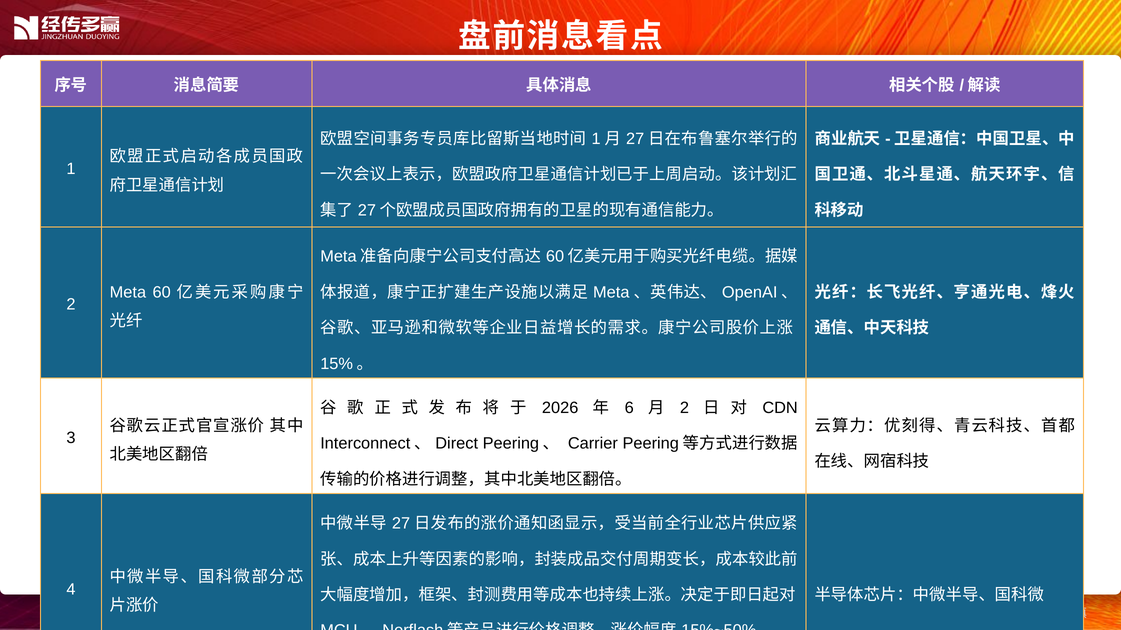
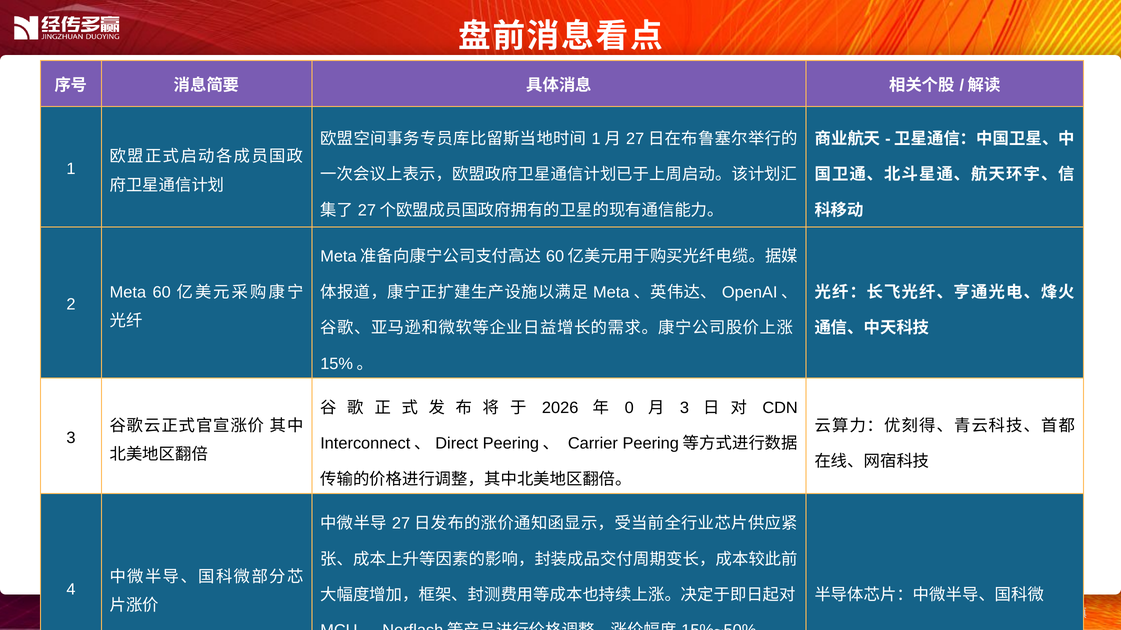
6: 6 -> 0
2 at (685, 408): 2 -> 3
